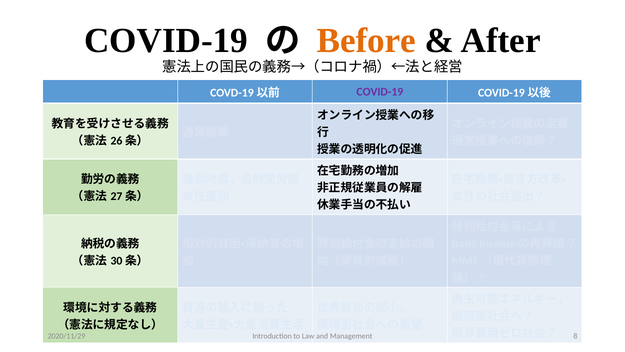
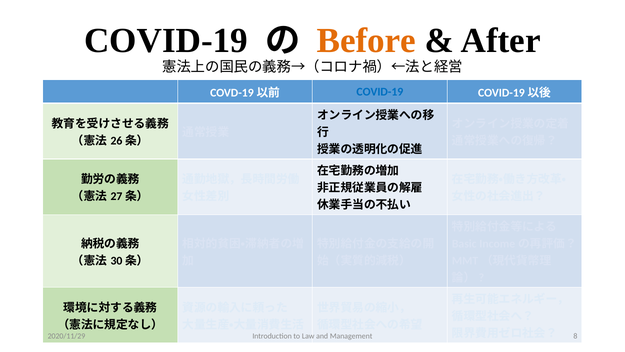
COVID-19 at (380, 92) colour: purple -> blue
